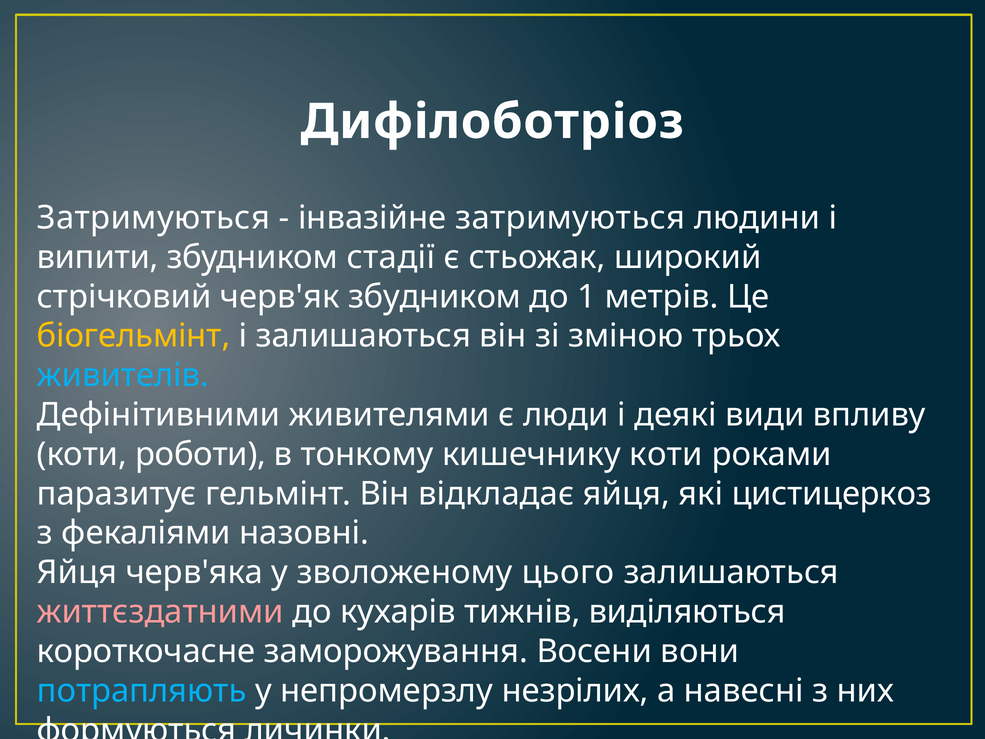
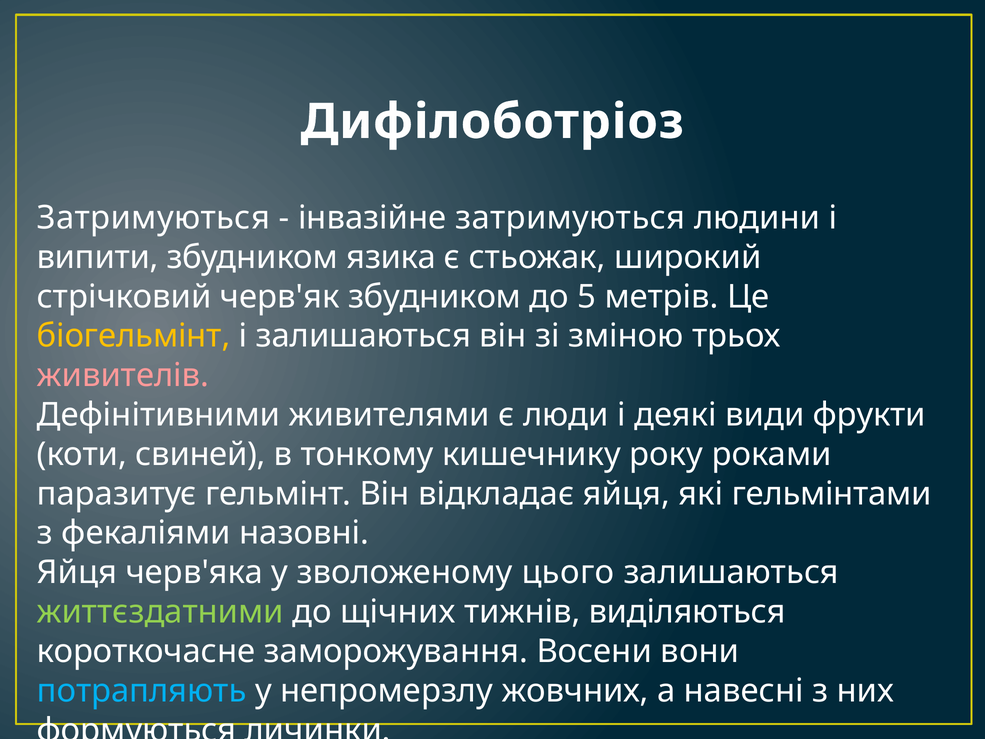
стадії: стадії -> язика
1: 1 -> 5
живителів colour: light blue -> pink
впливу: впливу -> фрукти
роботи: роботи -> свиней
кишечнику коти: коти -> року
цистицеркоз: цистицеркоз -> гельмінтами
життєздатними colour: pink -> light green
кухарів: кухарів -> щічних
незрілих: незрілих -> жовчних
